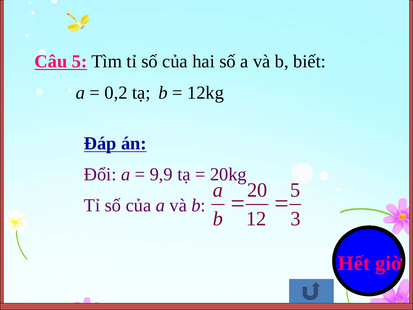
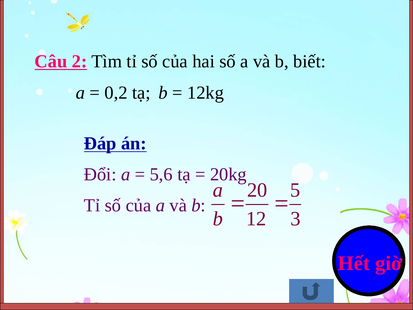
Câu 5: 5 -> 2
9,9: 9,9 -> 5,6
